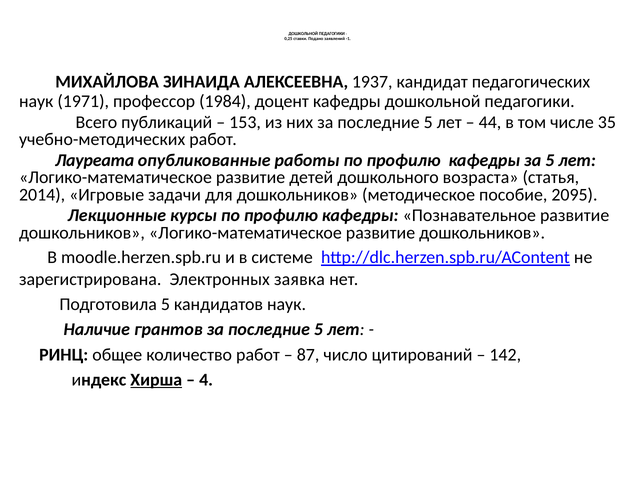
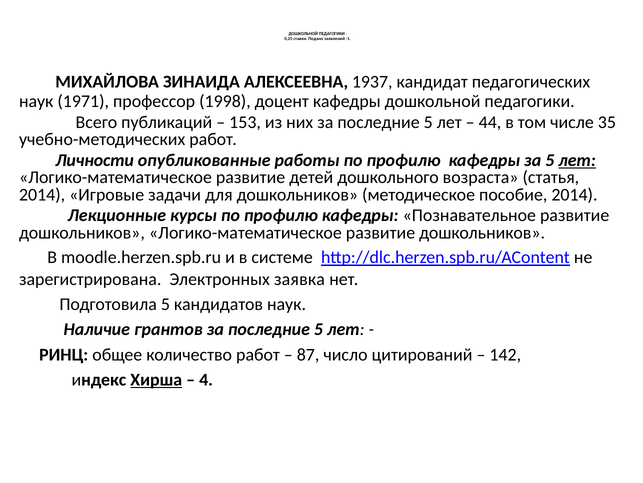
1984: 1984 -> 1998
Лауреата: Лауреата -> Личности
лет at (577, 160) underline: none -> present
пособие 2095: 2095 -> 2014
